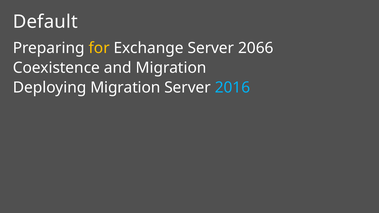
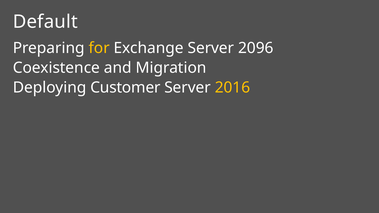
2066: 2066 -> 2096
Deploying Migration: Migration -> Customer
2016 colour: light blue -> yellow
